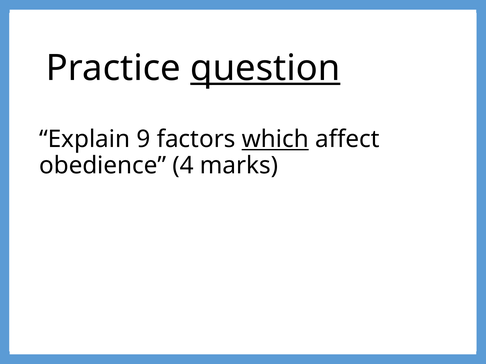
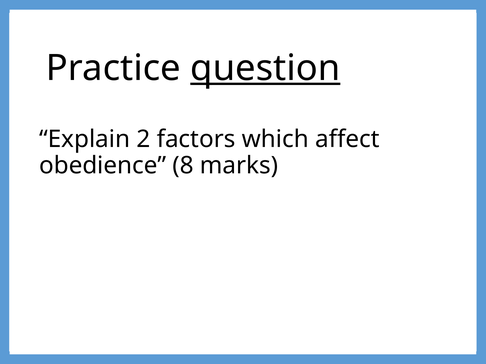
9: 9 -> 2
which underline: present -> none
4: 4 -> 8
